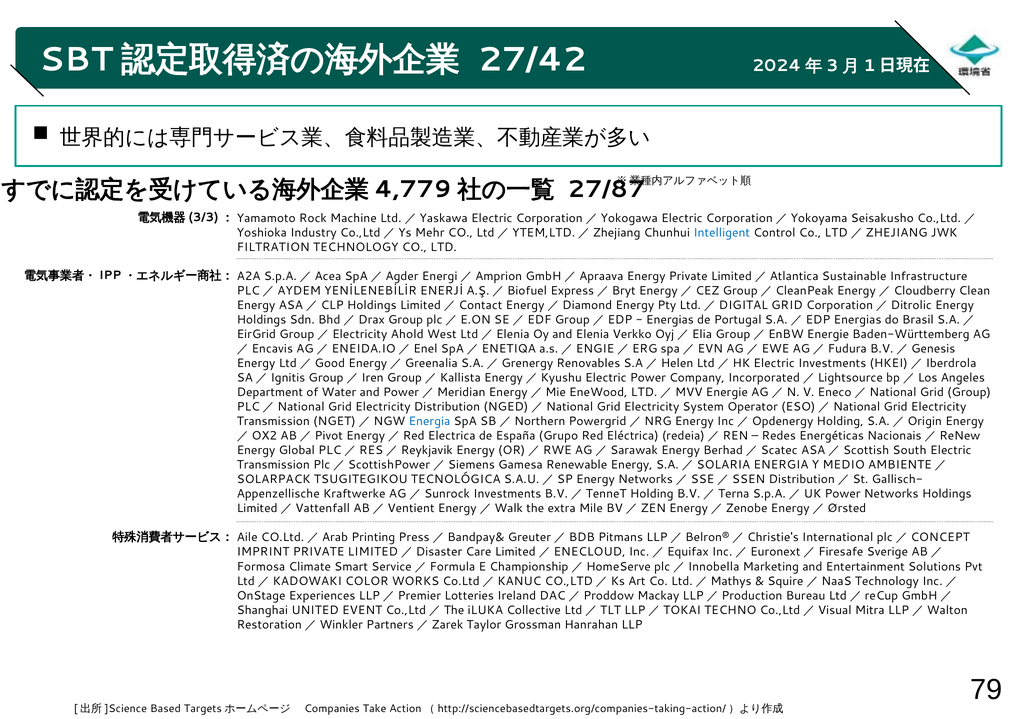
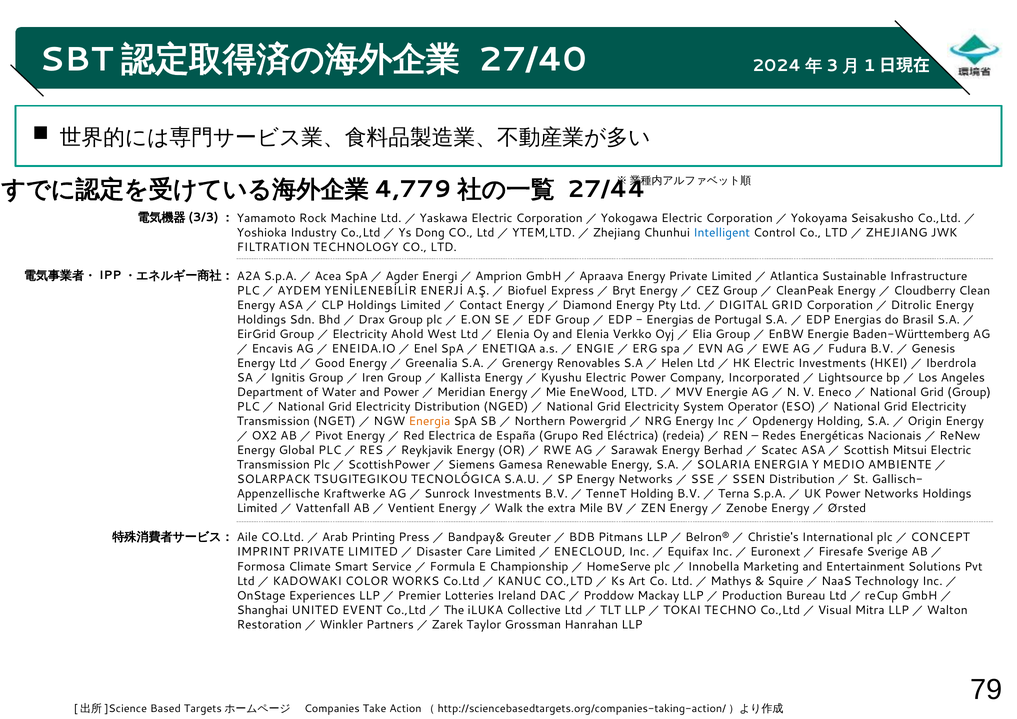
27/42: 27/42 -> 27/40
27/87: 27/87 -> 27/44
Mehr: Mehr -> Dong
Energia at (429, 421) colour: blue -> orange
South: South -> Mitsui
